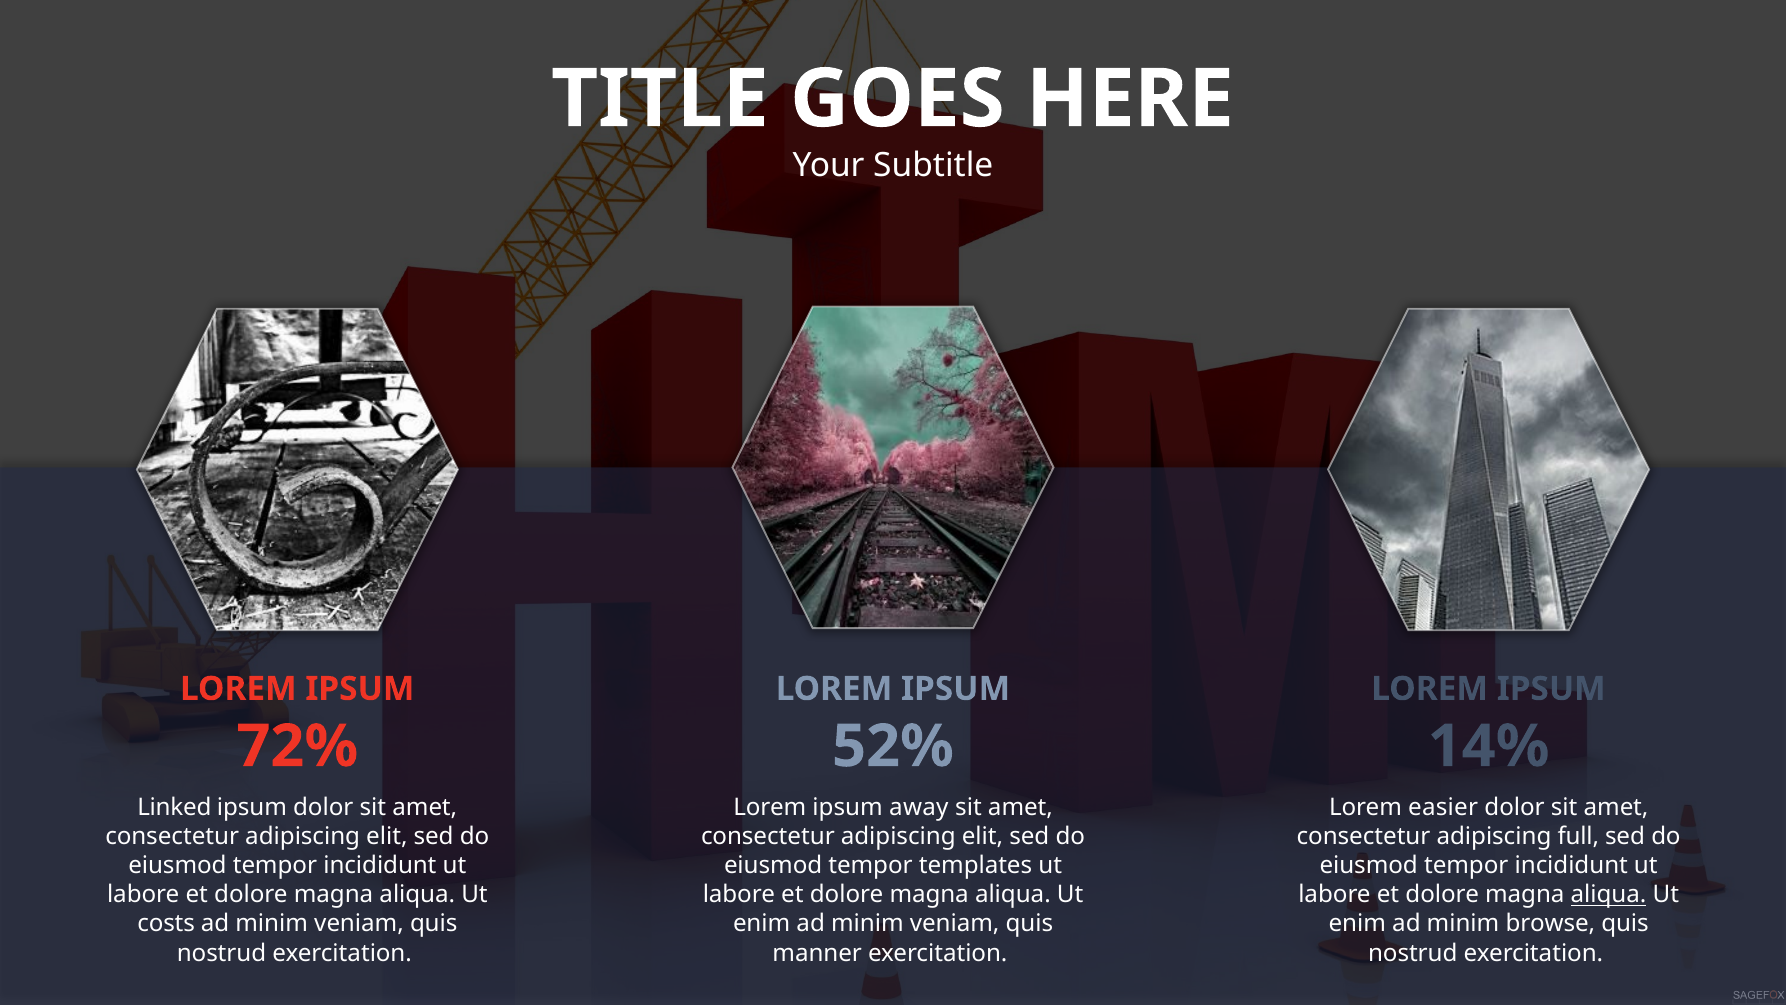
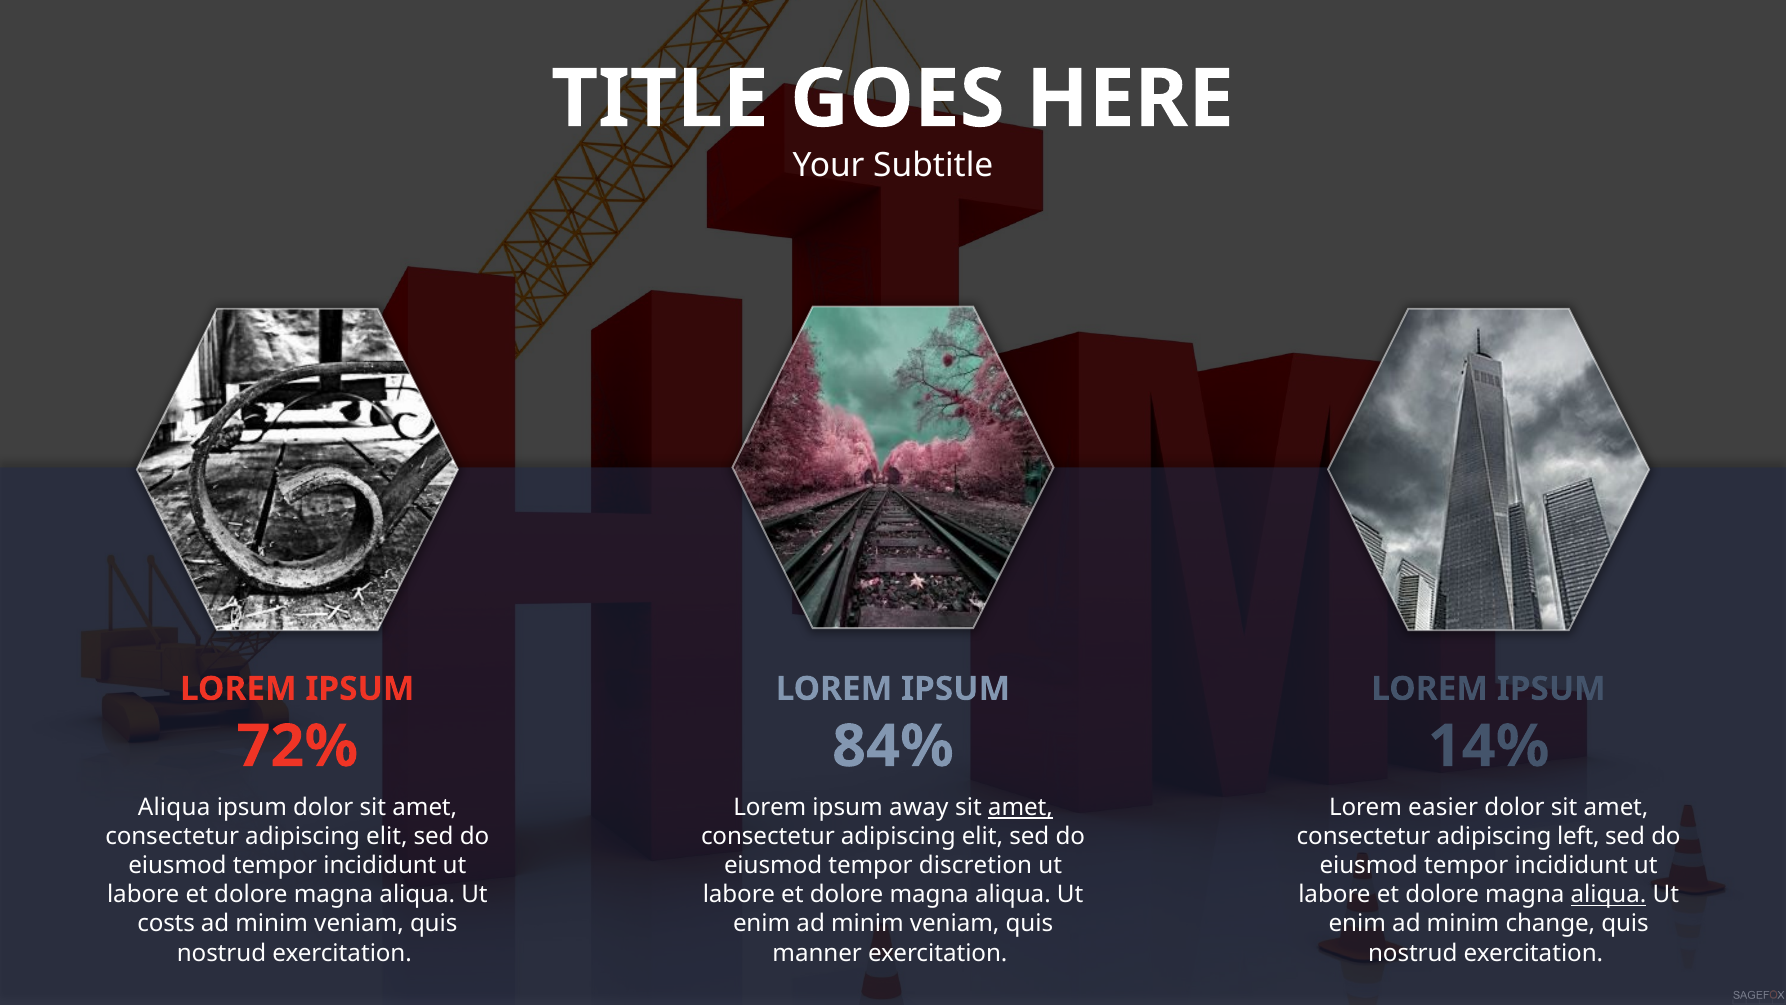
52%: 52% -> 84%
Linked at (174, 807): Linked -> Aliqua
amet at (1020, 807) underline: none -> present
full: full -> left
templates: templates -> discretion
browse: browse -> change
